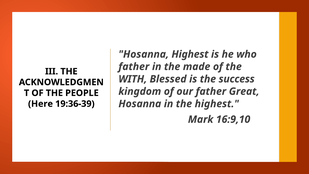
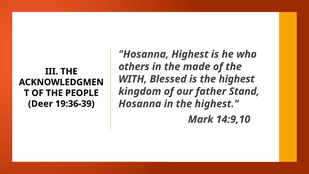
father at (134, 67): father -> others
is the success: success -> highest
Great: Great -> Stand
Here: Here -> Deer
16:9,10: 16:9,10 -> 14:9,10
